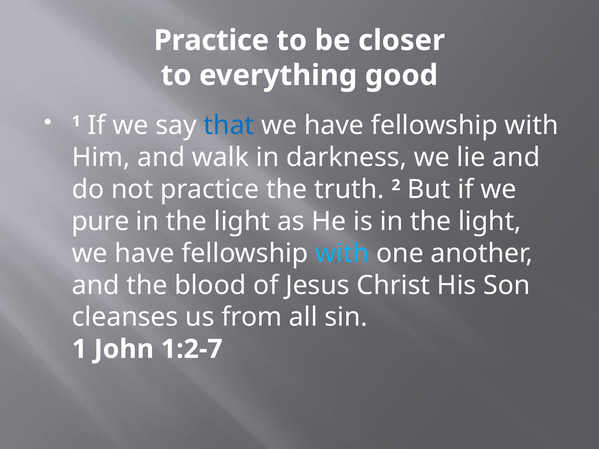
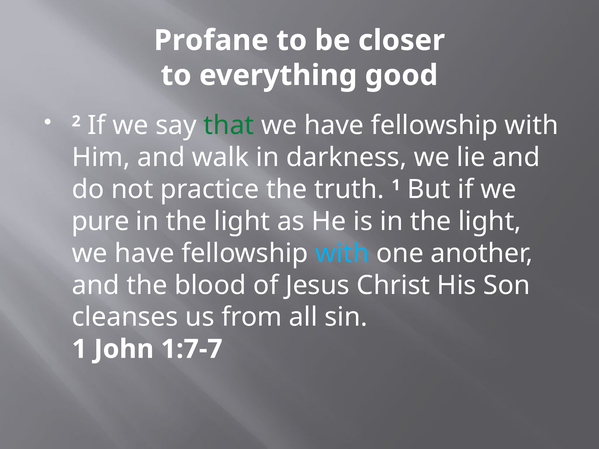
Practice at (211, 40): Practice -> Profane
1 at (76, 121): 1 -> 2
that colour: blue -> green
truth 2: 2 -> 1
1:2-7: 1:2-7 -> 1:7-7
